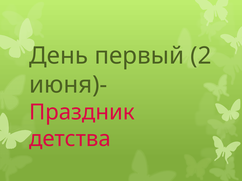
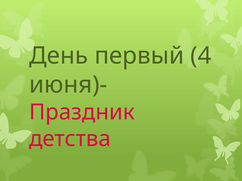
2: 2 -> 4
